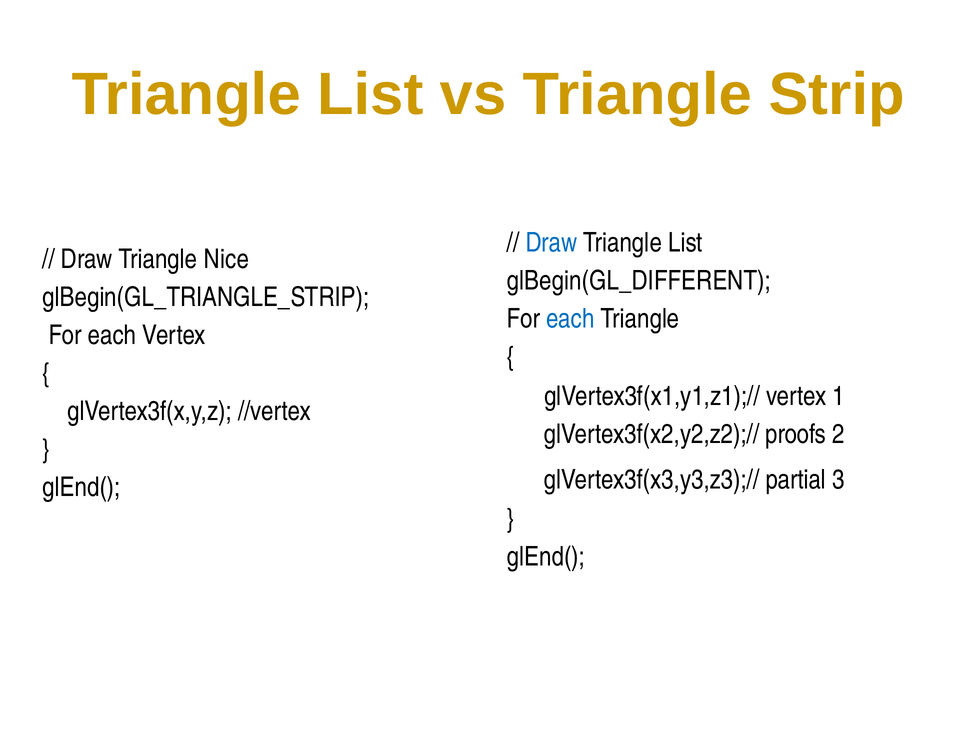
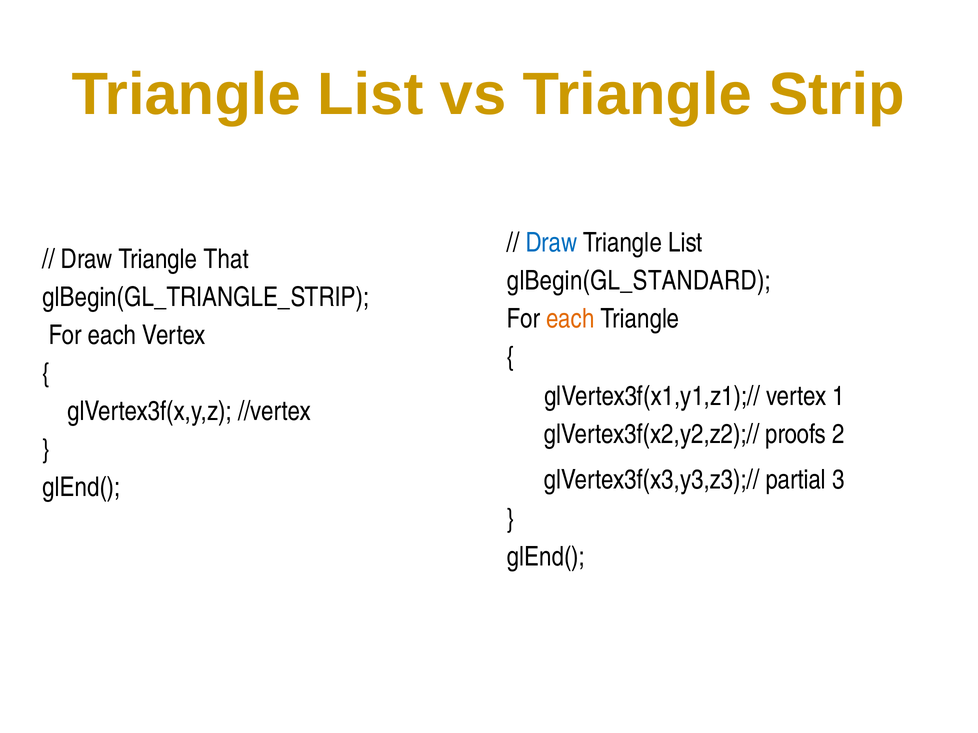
Nice: Nice -> That
glBegin(GL_DIFFERENT: glBegin(GL_DIFFERENT -> glBegin(GL_STANDARD
each at (570, 319) colour: blue -> orange
